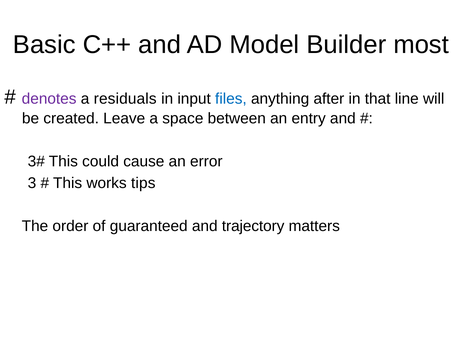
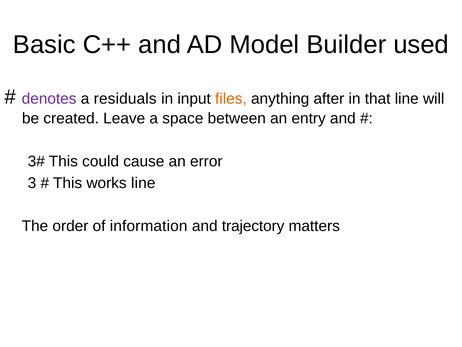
most: most -> used
files colour: blue -> orange
works tips: tips -> line
guaranteed: guaranteed -> information
